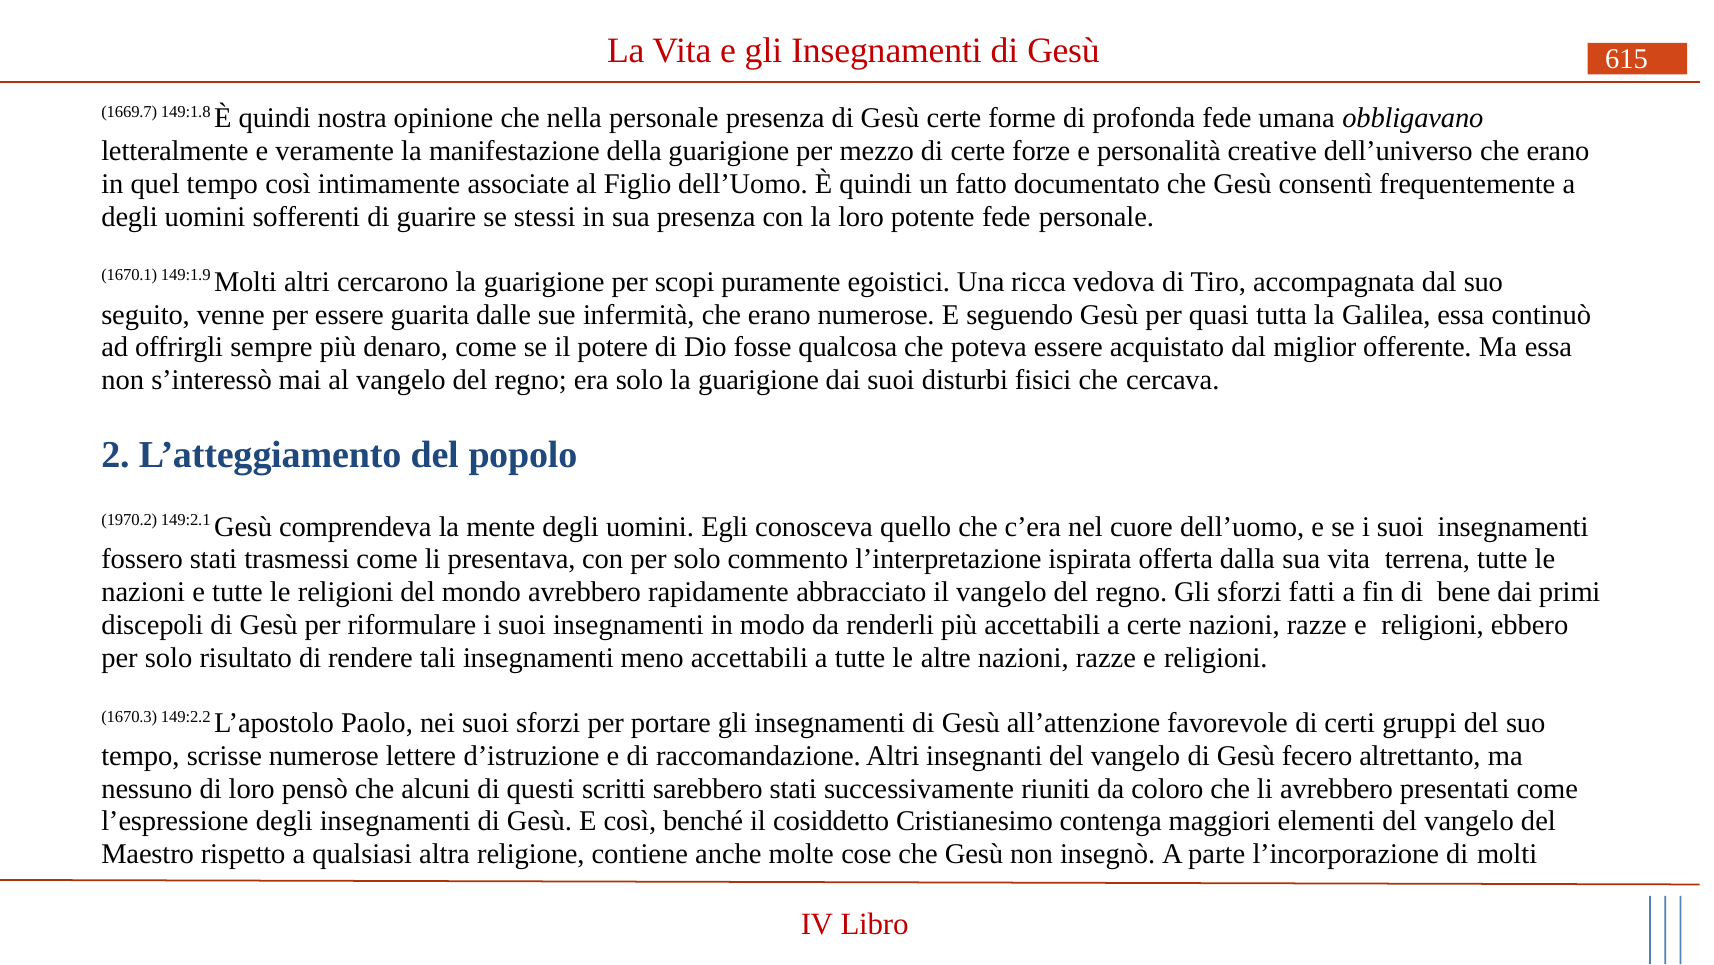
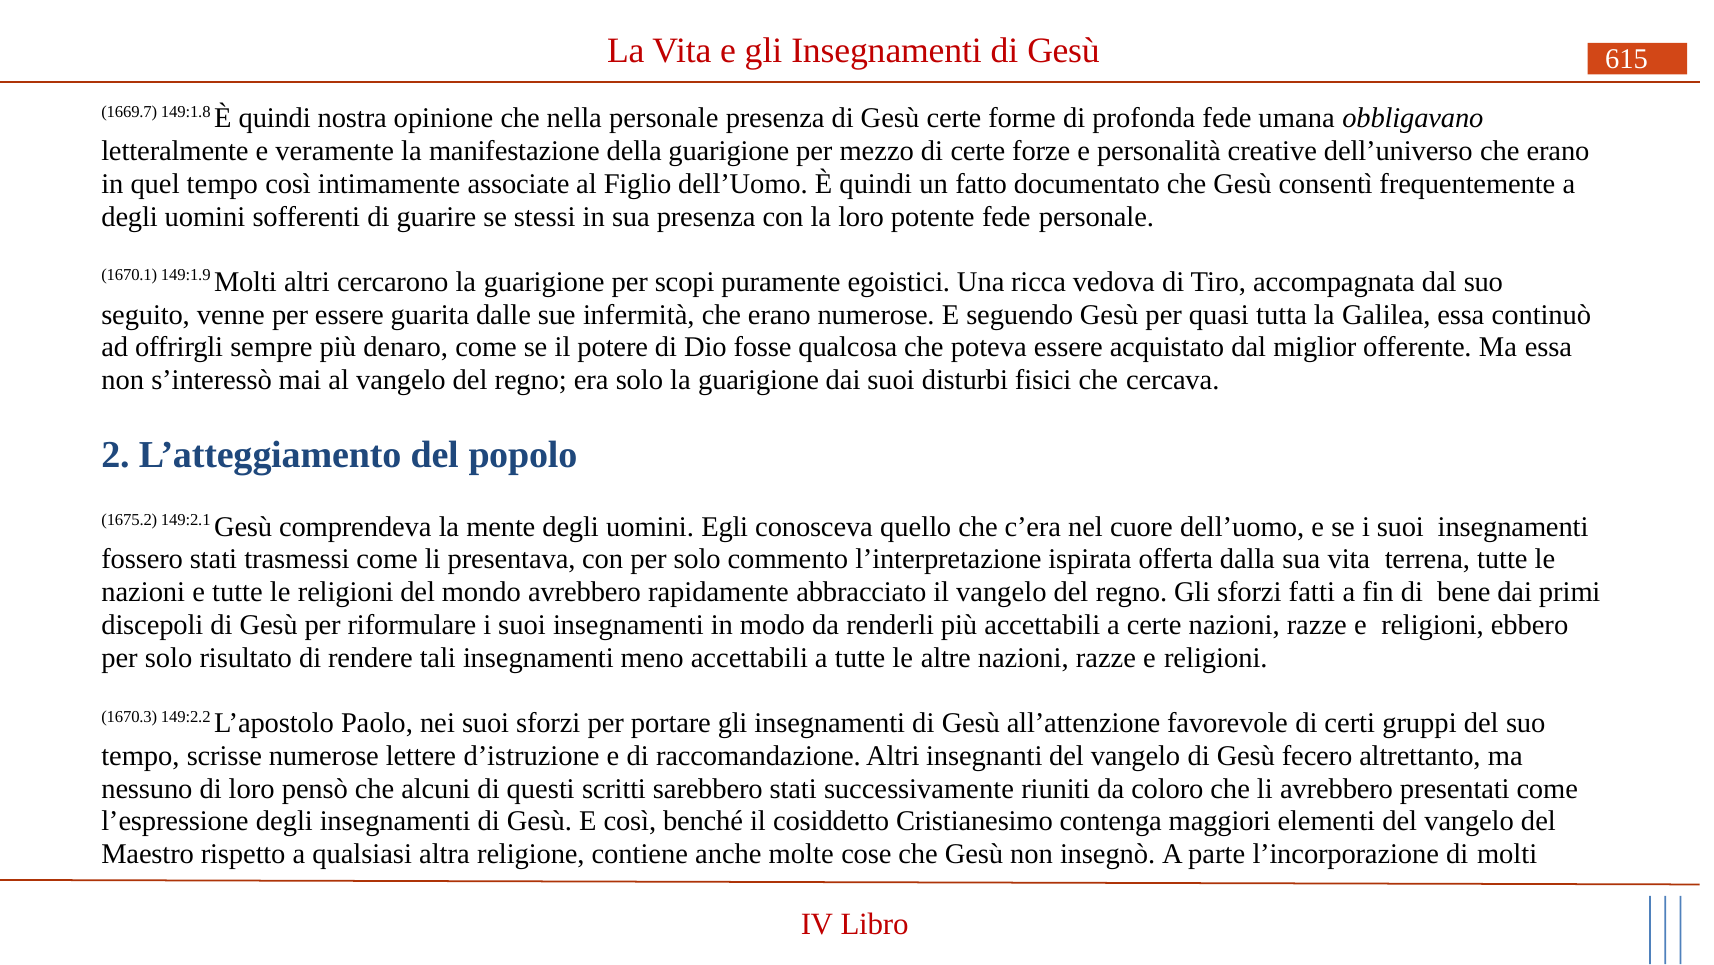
1970.2: 1970.2 -> 1675.2
